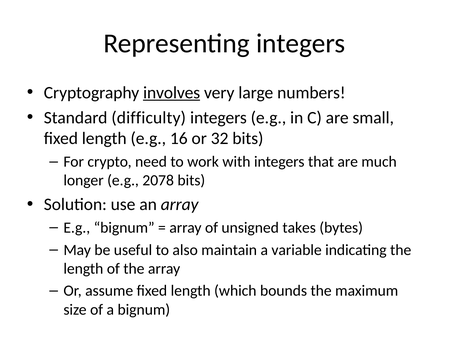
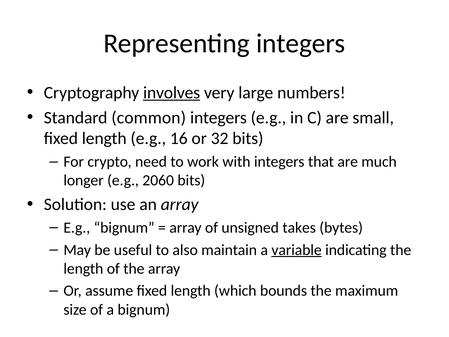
difficulty: difficulty -> common
2078: 2078 -> 2060
variable underline: none -> present
